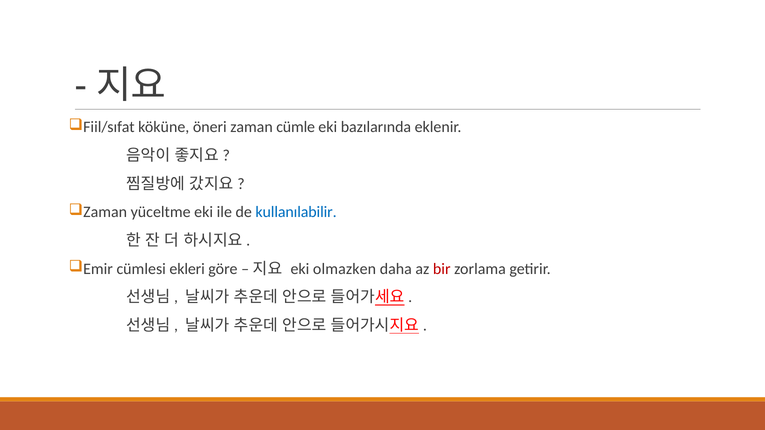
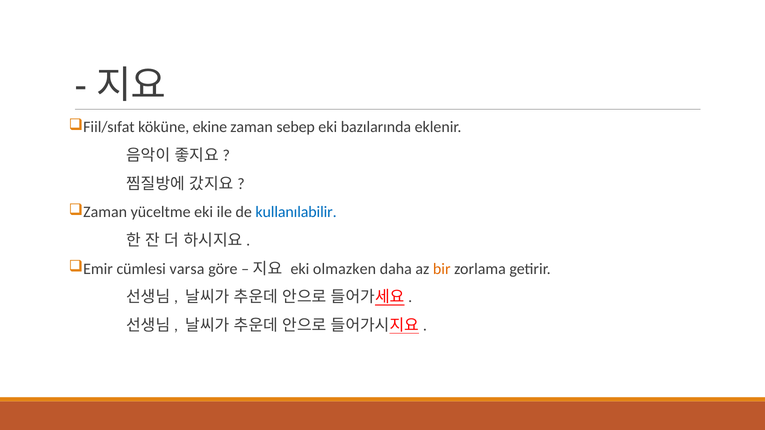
öneri: öneri -> ekine
cümle: cümle -> sebep
ekleri: ekleri -> varsa
bir colour: red -> orange
